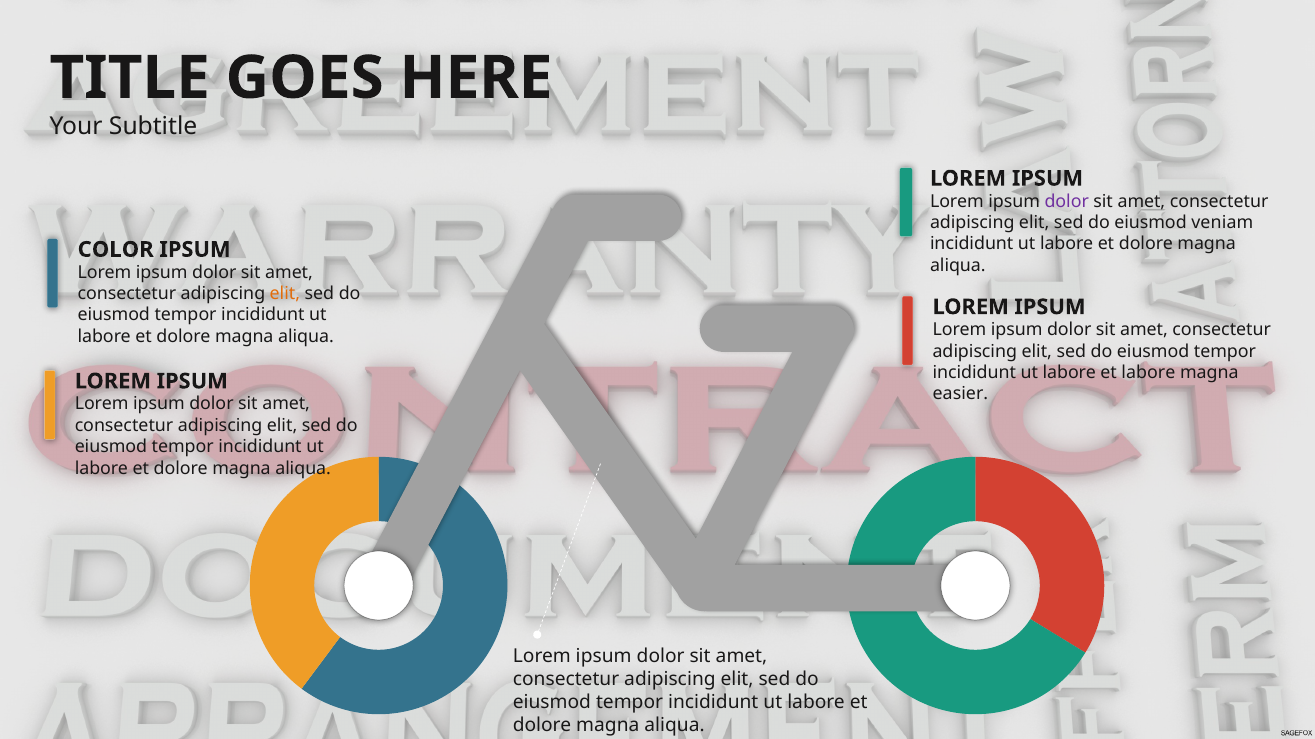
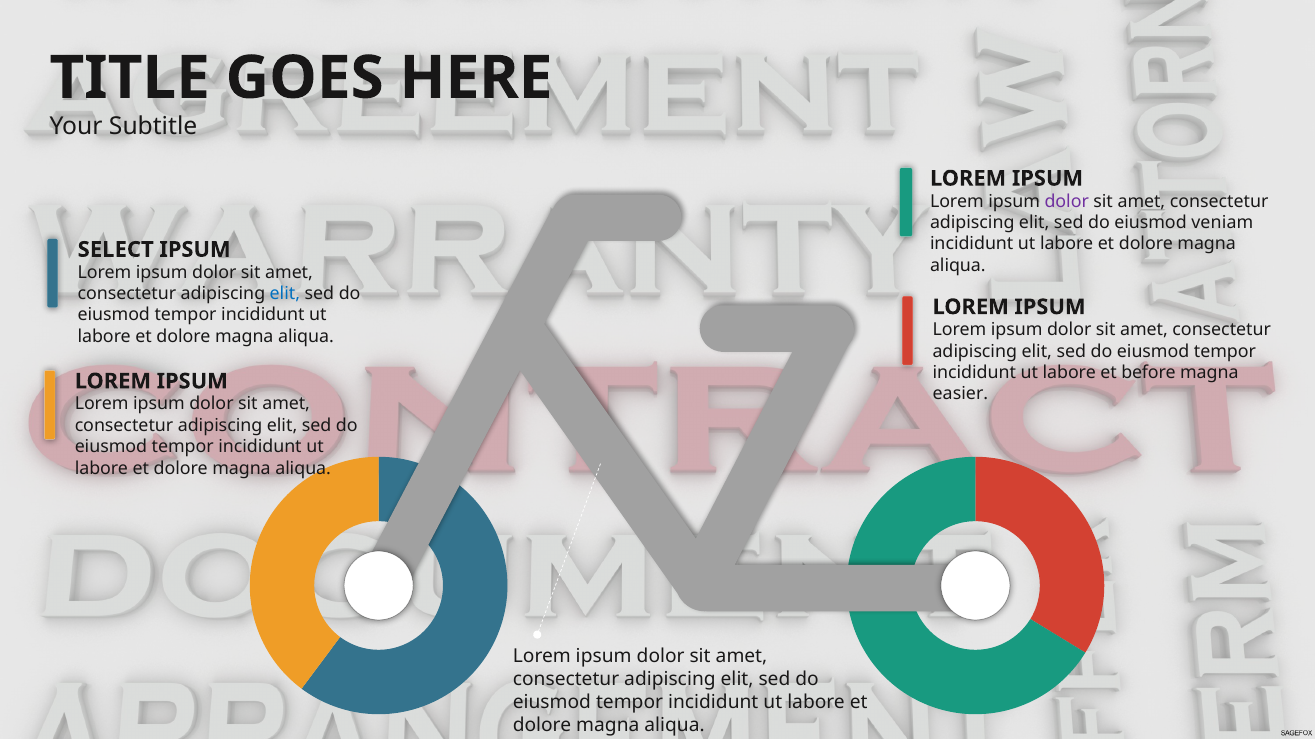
COLOR: COLOR -> SELECT
elit at (285, 294) colour: orange -> blue
et labore: labore -> before
